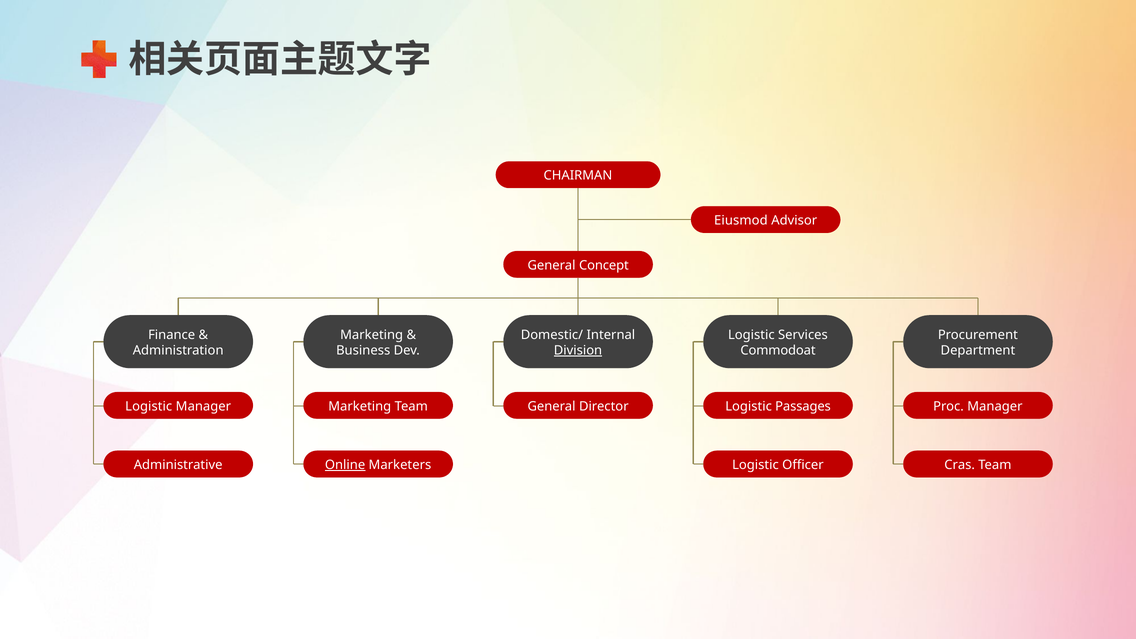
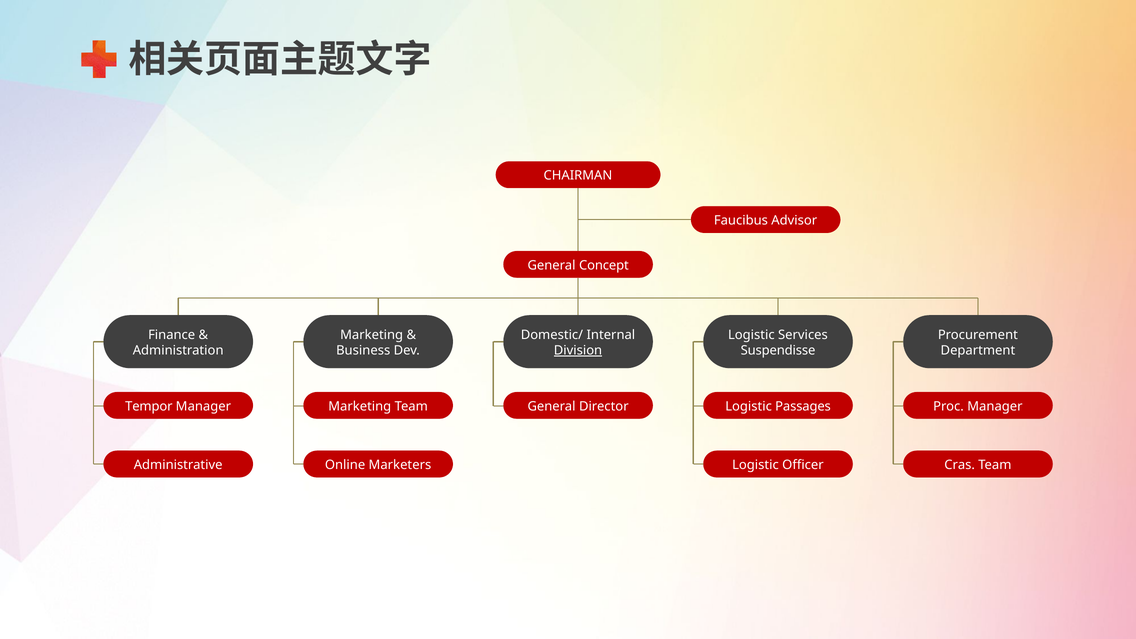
Eiusmod: Eiusmod -> Faucibus
Commodoat: Commodoat -> Suspendisse
Logistic at (149, 406): Logistic -> Tempor
Online underline: present -> none
